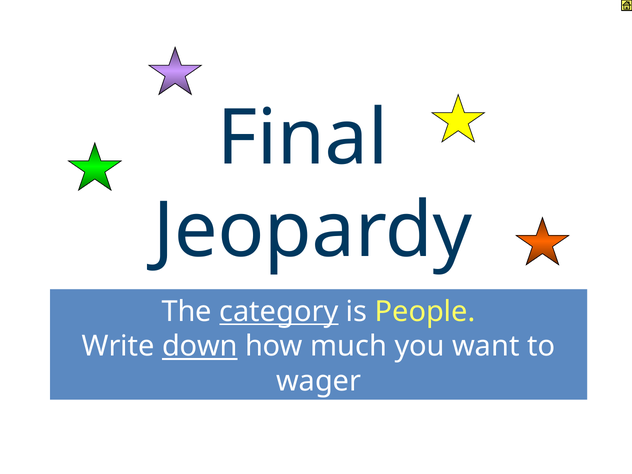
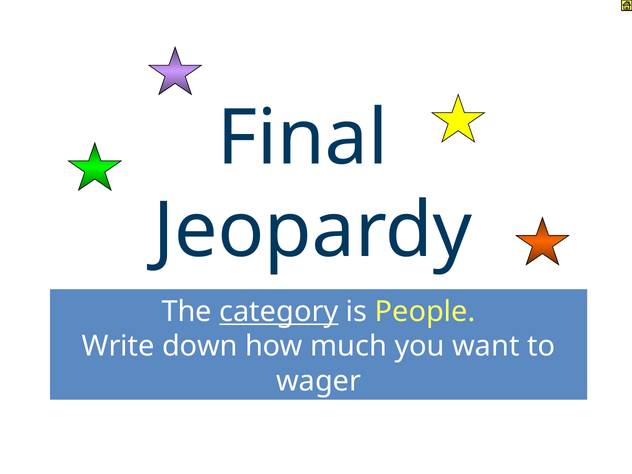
down underline: present -> none
